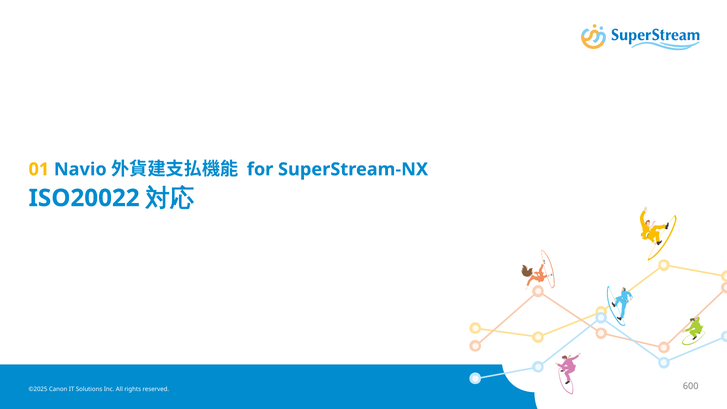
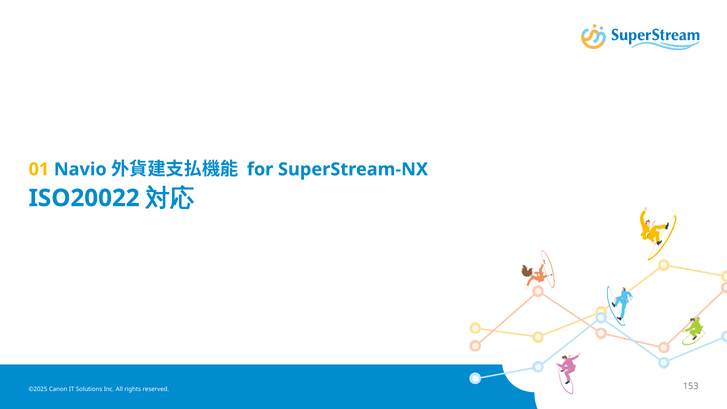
600: 600 -> 153
